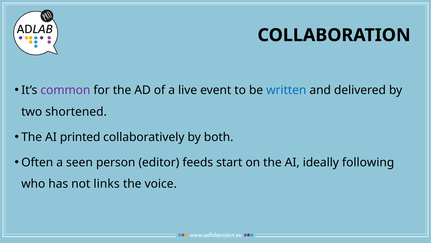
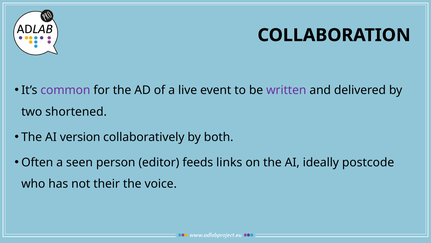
written colour: blue -> purple
printed: printed -> version
start: start -> links
following: following -> postcode
links: links -> their
